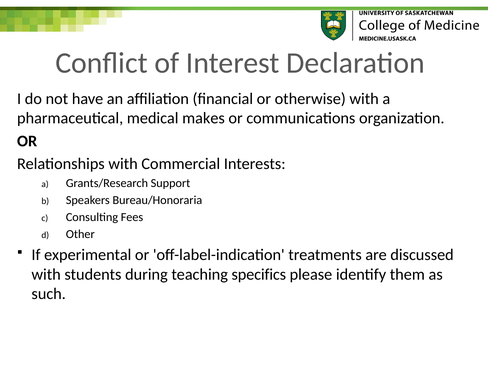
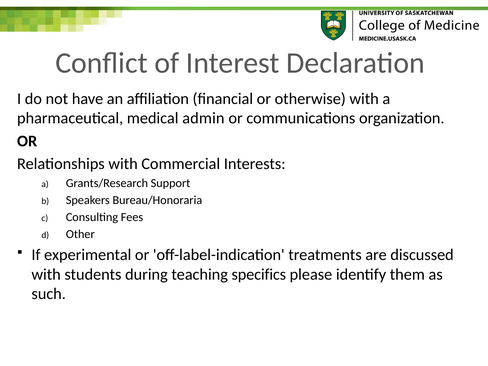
makes: makes -> admin
